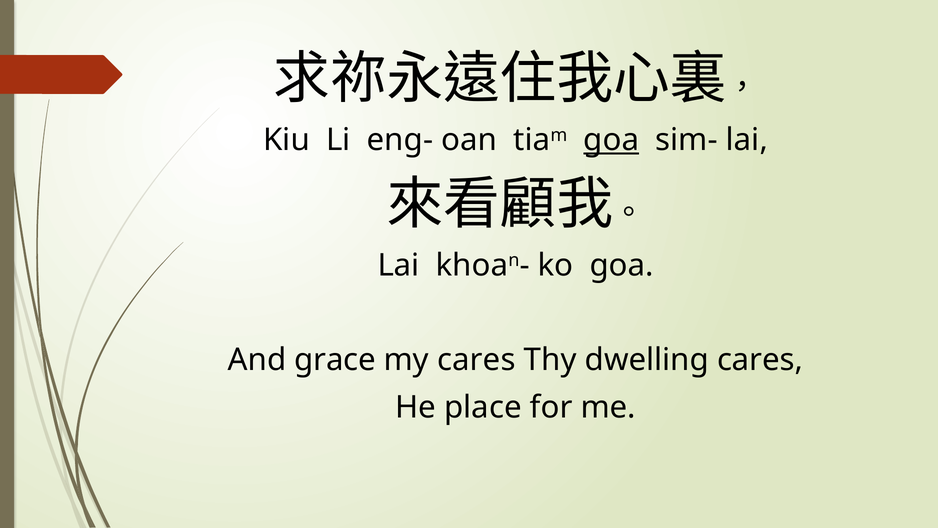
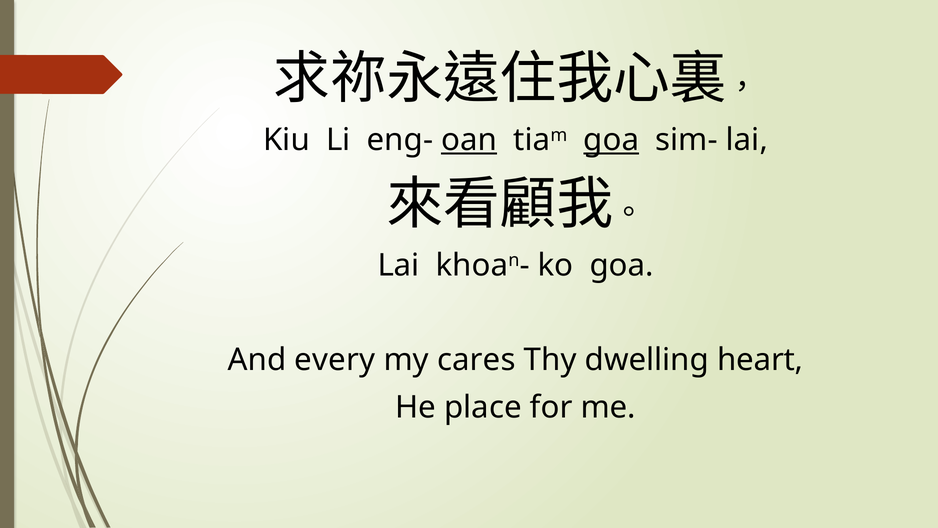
oan underline: none -> present
grace: grace -> every
dwelling cares: cares -> heart
